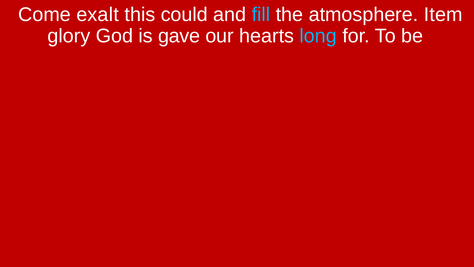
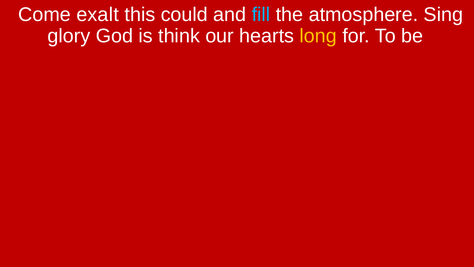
Item: Item -> Sing
gave: gave -> think
long colour: light blue -> yellow
